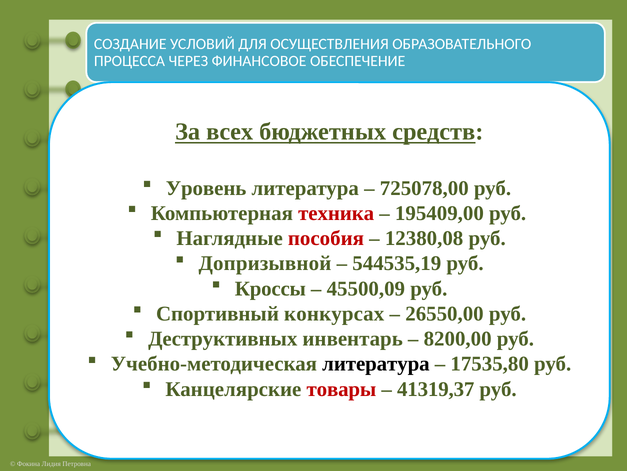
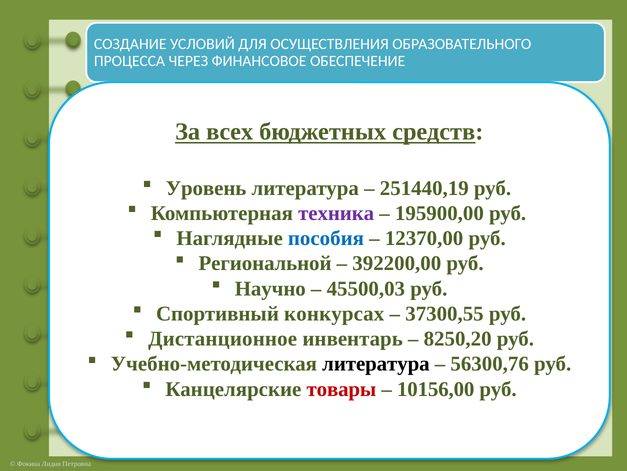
725078,00: 725078,00 -> 251440,19
техника colour: red -> purple
195409,00: 195409,00 -> 195900,00
пособия colour: red -> blue
12380,08: 12380,08 -> 12370,00
Допризывной: Допризывной -> Региональной
544535,19: 544535,19 -> 392200,00
Кроссы: Кроссы -> Научно
45500,09: 45500,09 -> 45500,03
26550,00: 26550,00 -> 37300,55
Деструктивных: Деструктивных -> Дистанционное
8200,00: 8200,00 -> 8250,20
17535,80: 17535,80 -> 56300,76
41319,37: 41319,37 -> 10156,00
